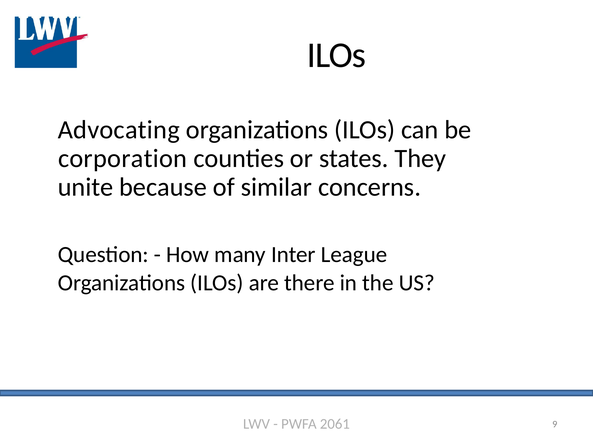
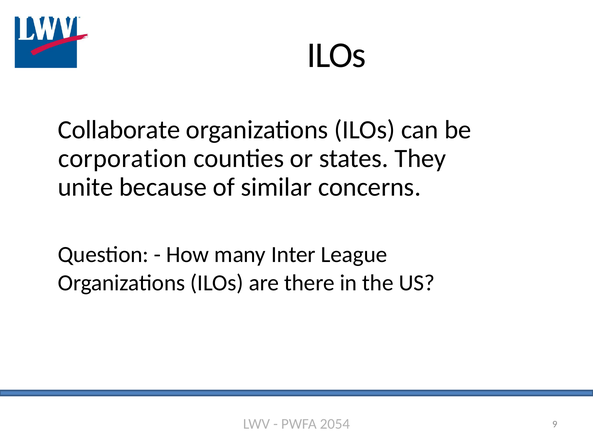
Advocating: Advocating -> Collaborate
2061: 2061 -> 2054
